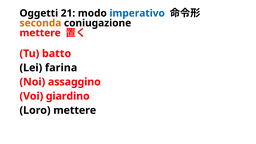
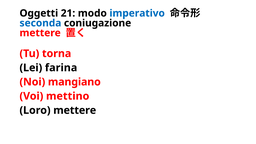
seconda colour: orange -> blue
batto: batto -> torna
assaggino: assaggino -> mangiano
giardino: giardino -> mettino
